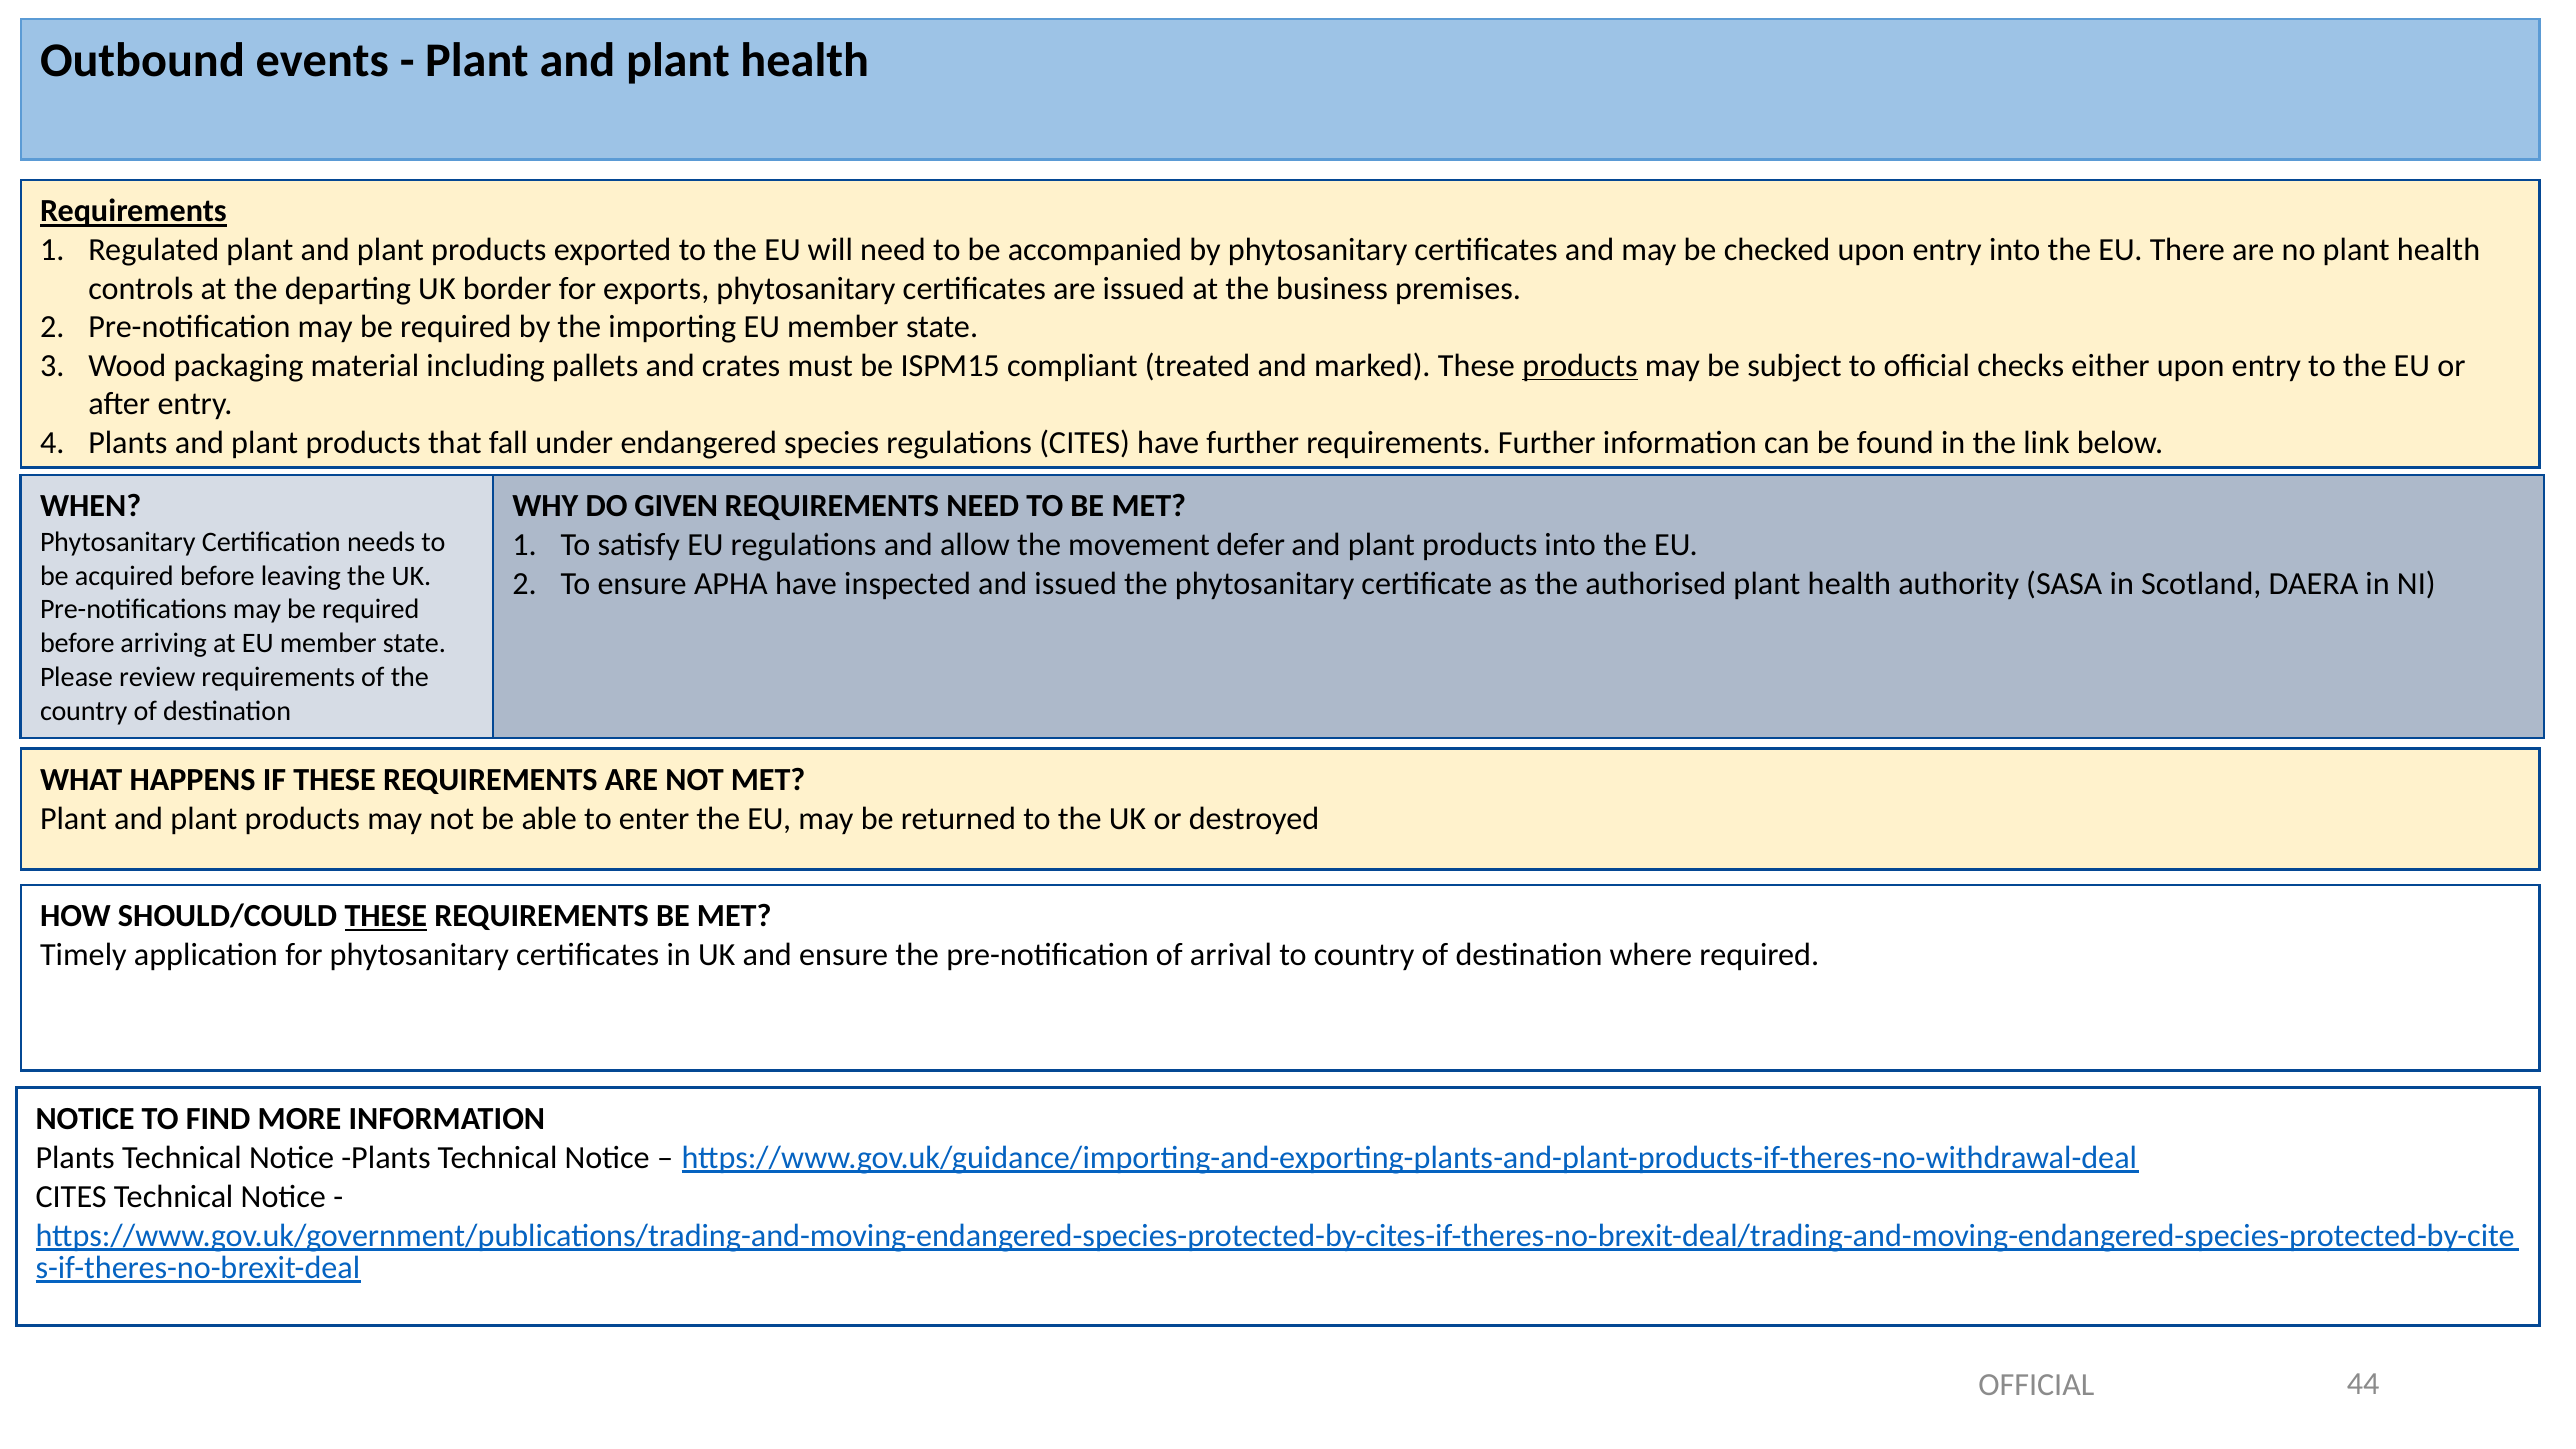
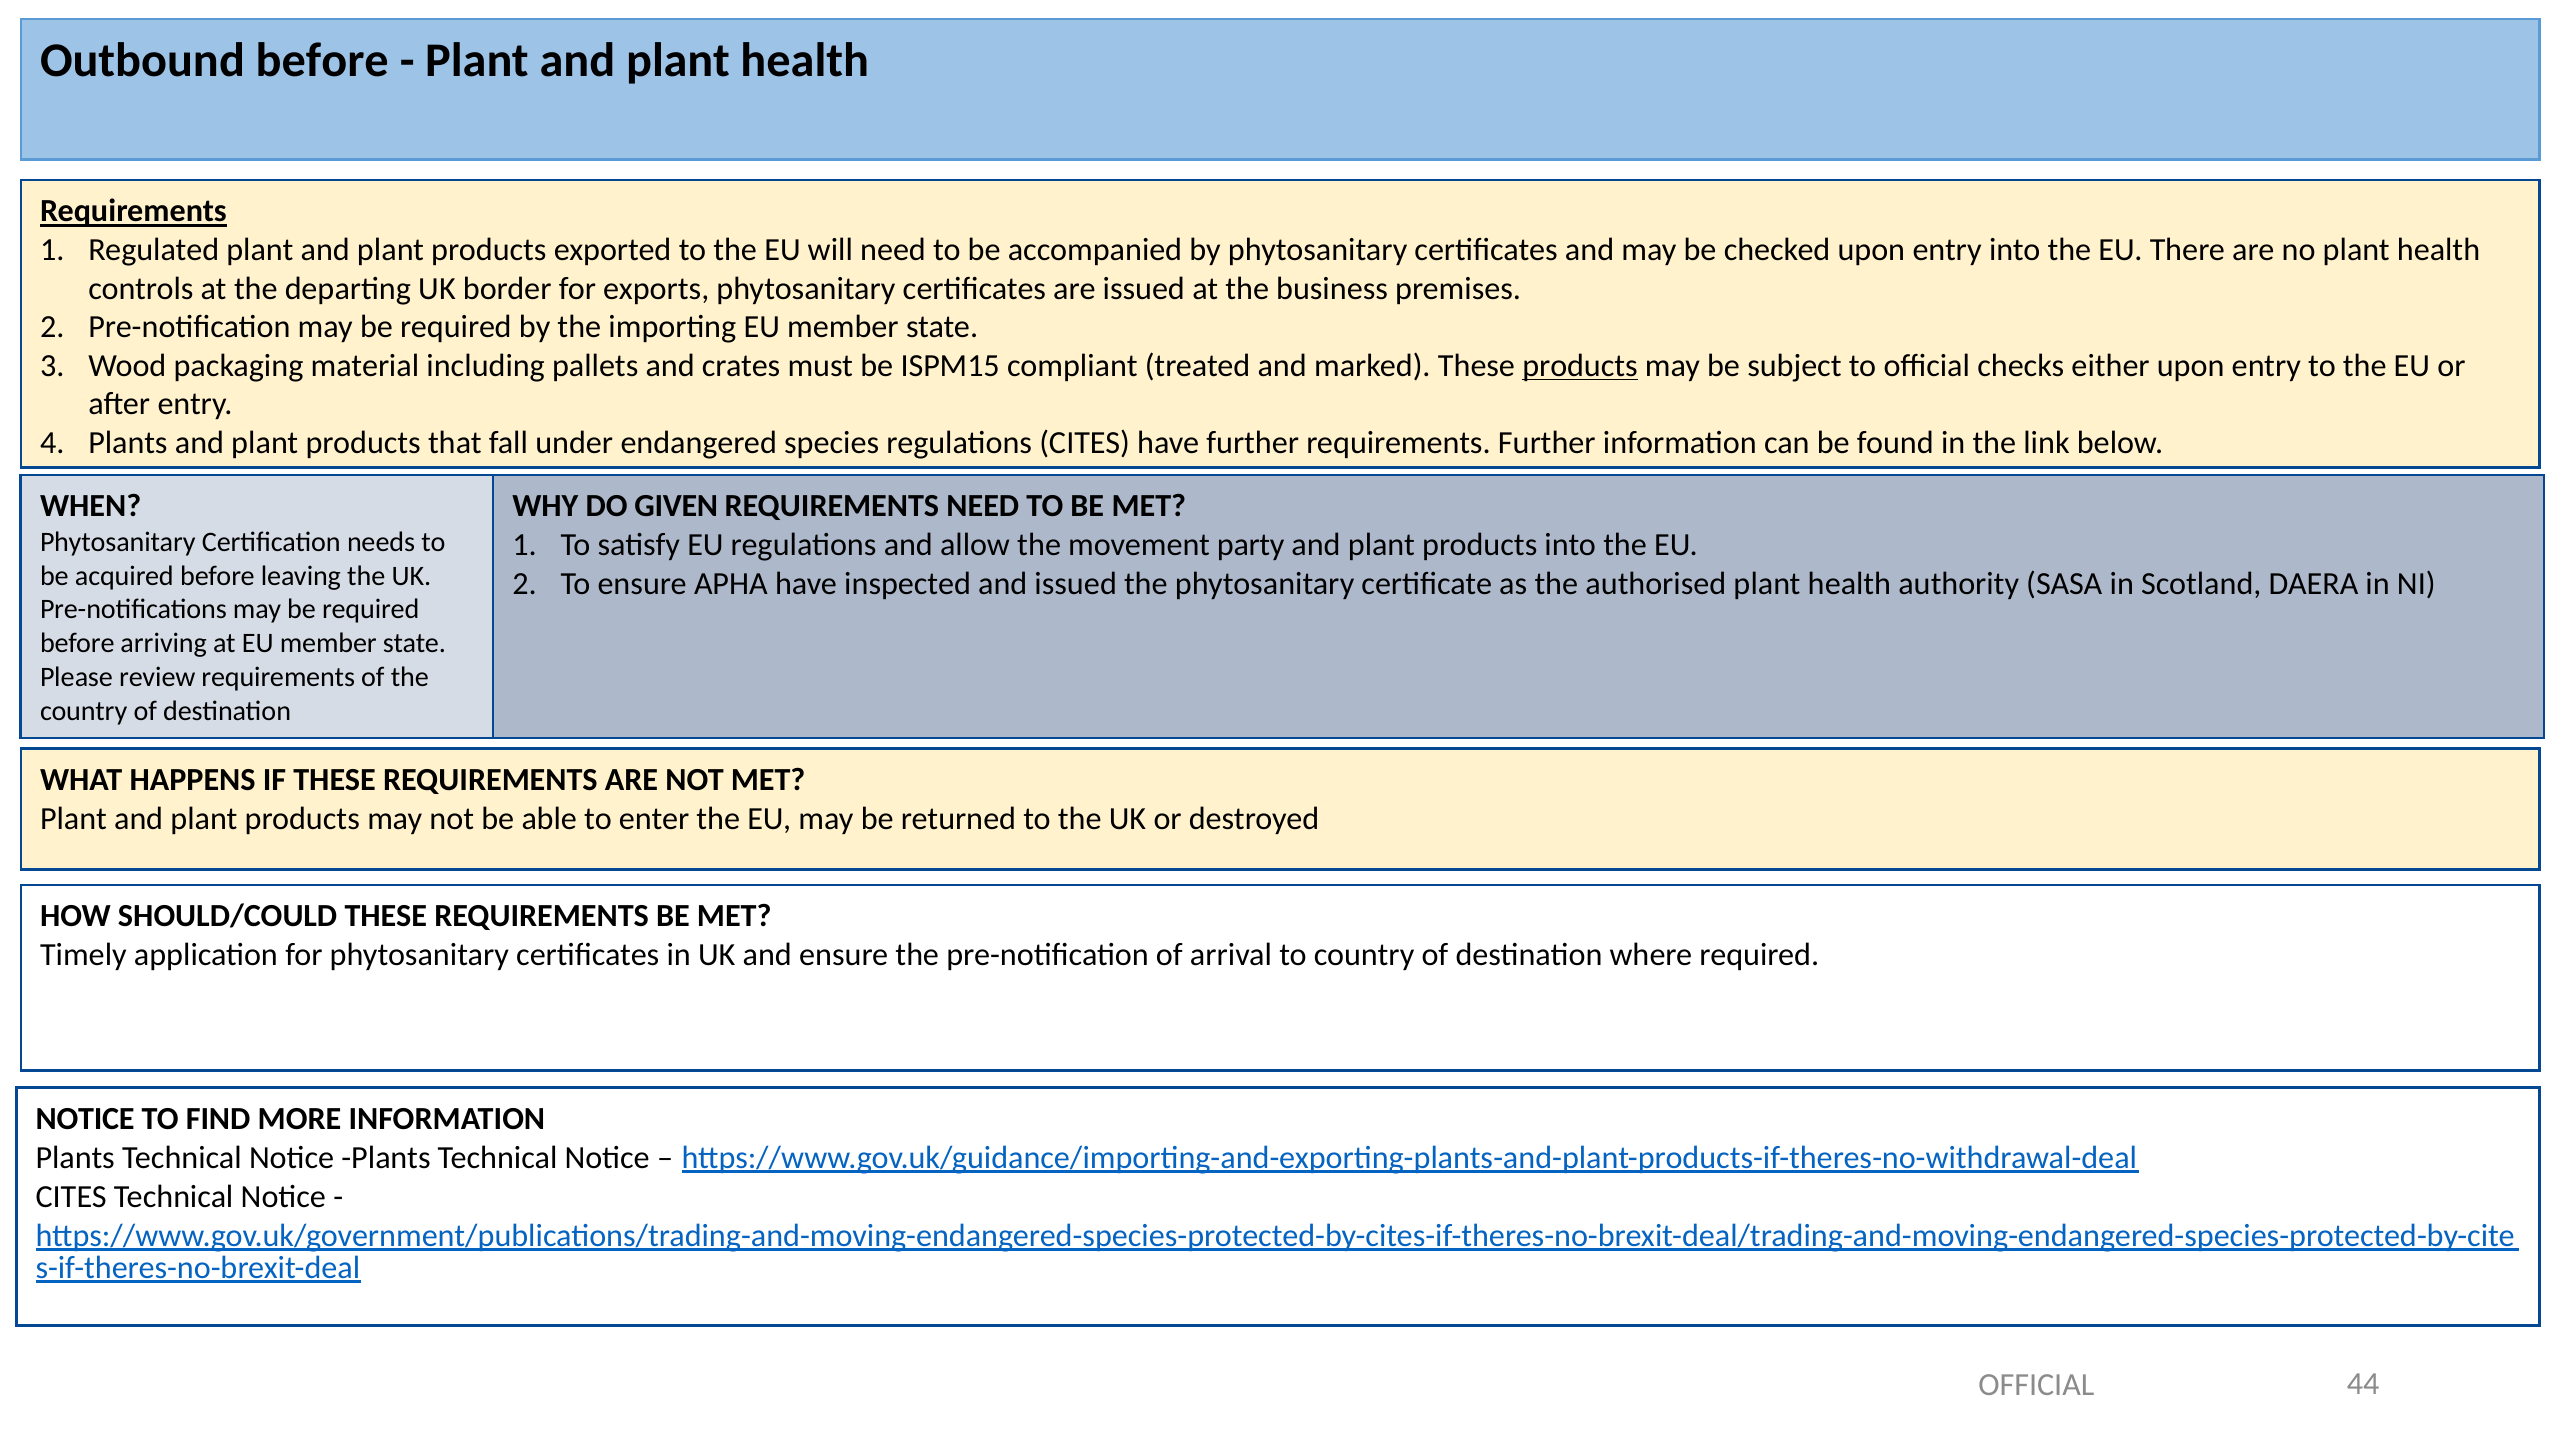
Outbound events: events -> before
defer: defer -> party
THESE at (386, 916) underline: present -> none
